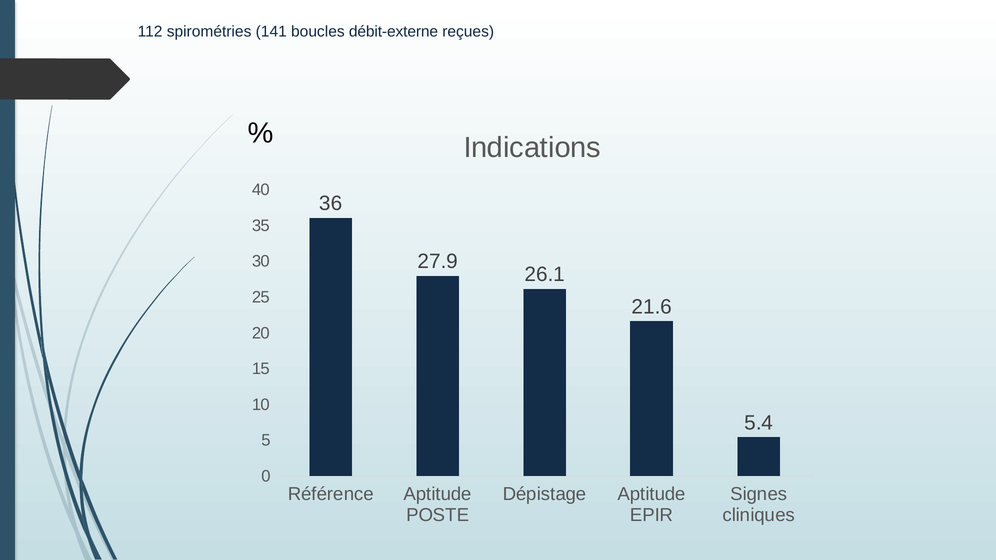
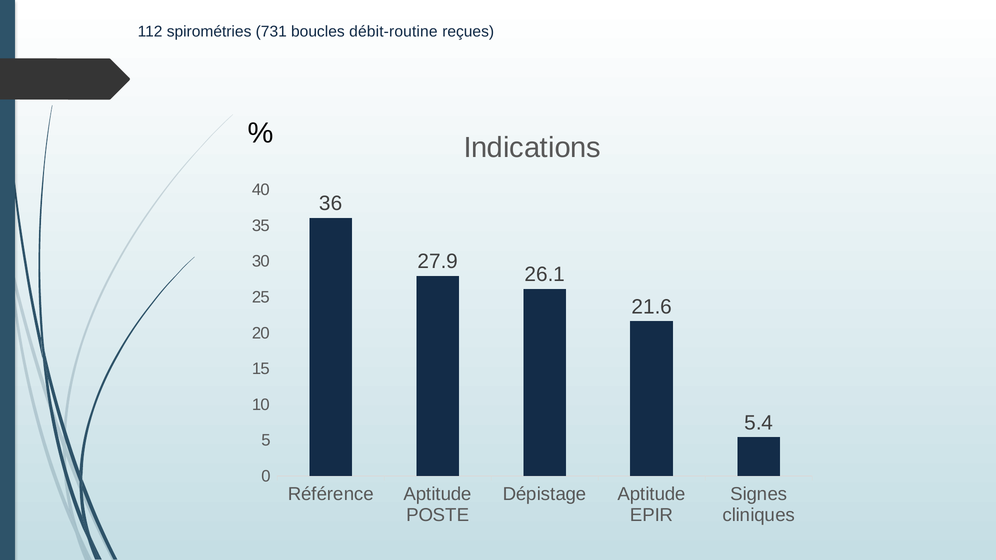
141: 141 -> 731
débit-externe: débit-externe -> débit-routine
